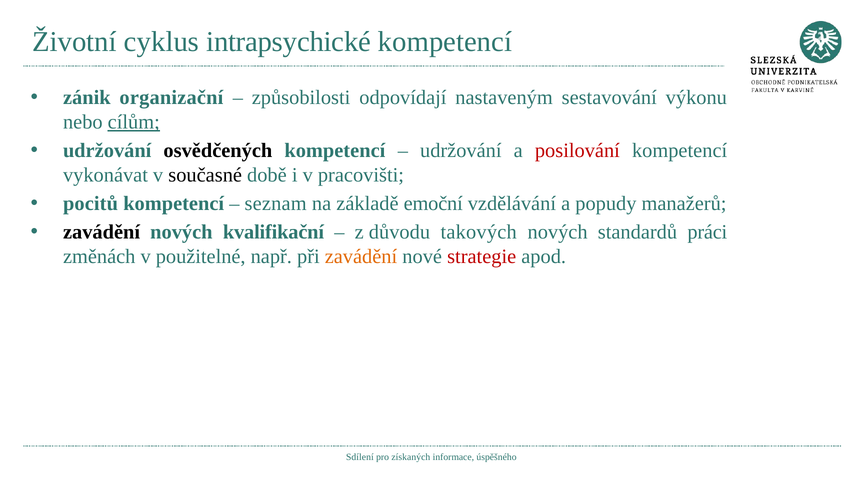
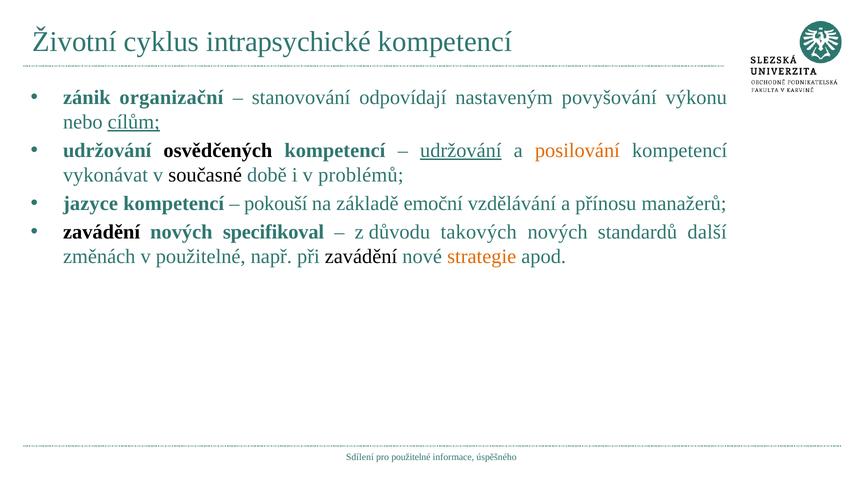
způsobilosti: způsobilosti -> stanovování
sestavování: sestavování -> povyšování
udržování at (461, 151) underline: none -> present
posilování colour: red -> orange
pracovišti: pracovišti -> problémů
pocitů: pocitů -> jazyce
seznam: seznam -> pokouší
popudy: popudy -> přínosu
kvalifikační: kvalifikační -> specifikoval
práci: práci -> další
zavádění at (361, 257) colour: orange -> black
strategie colour: red -> orange
pro získaných: získaných -> použitelné
